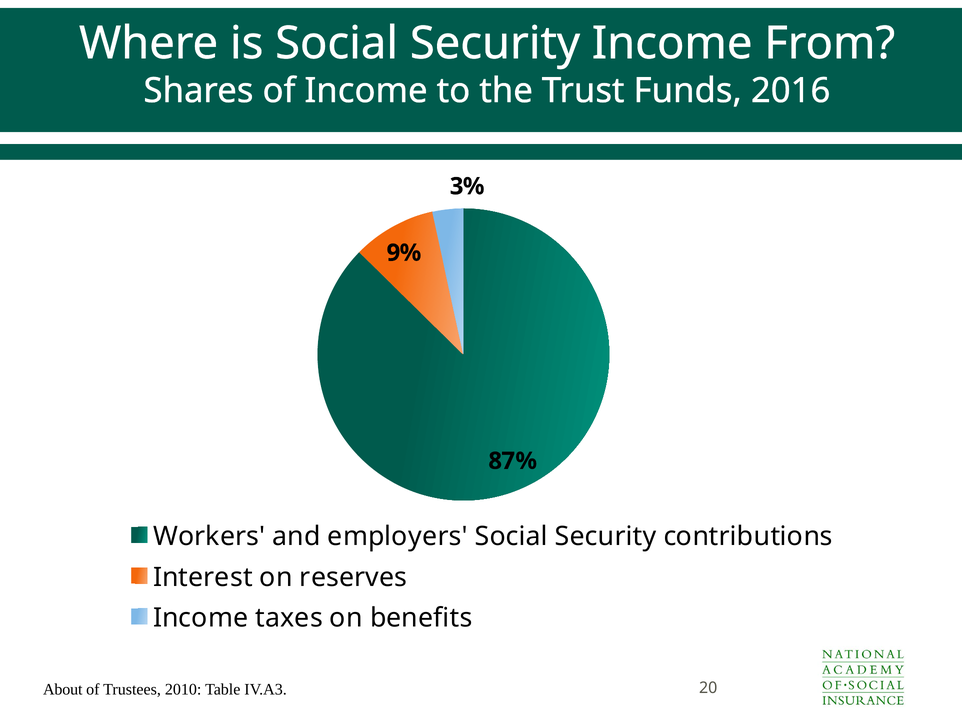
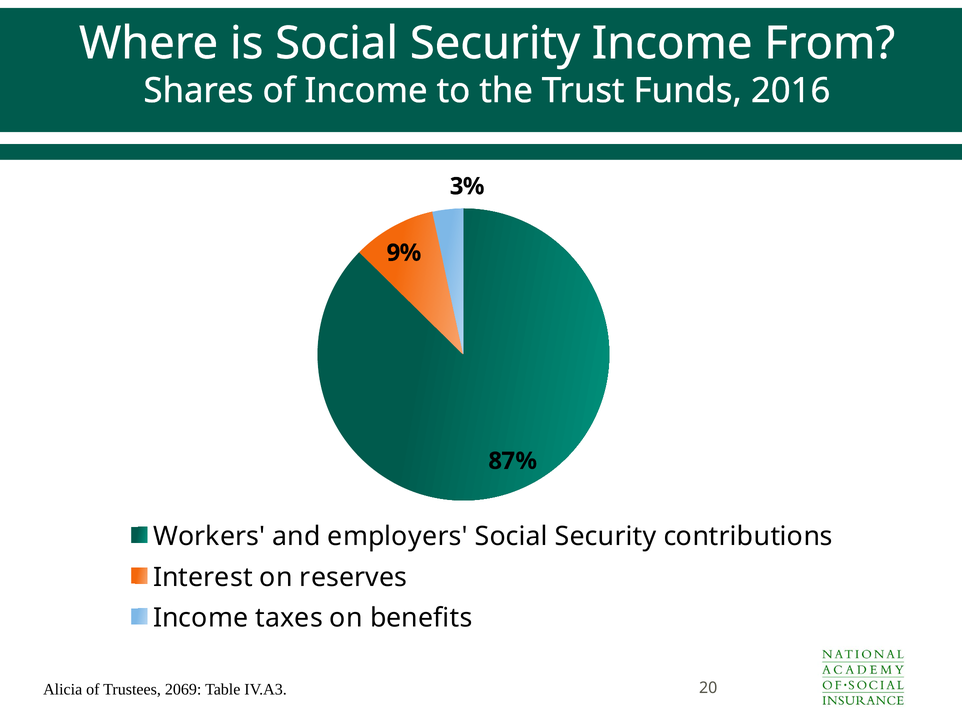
About: About -> Alicia
2010: 2010 -> 2069
